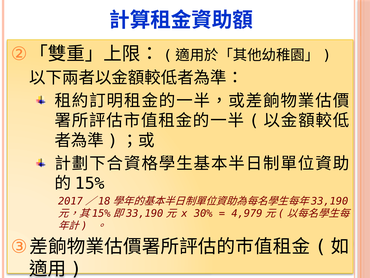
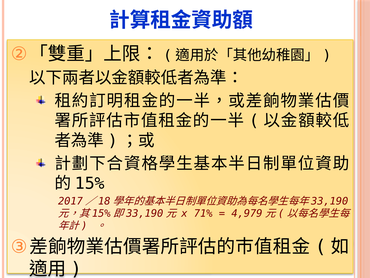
30%: 30% -> 71%
